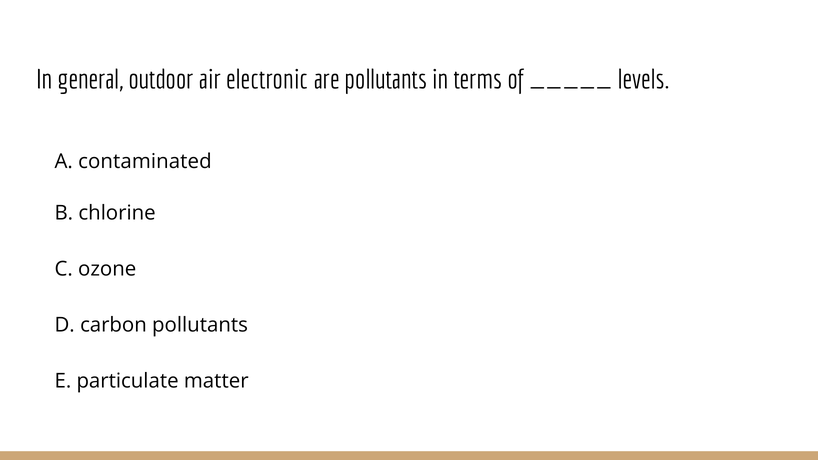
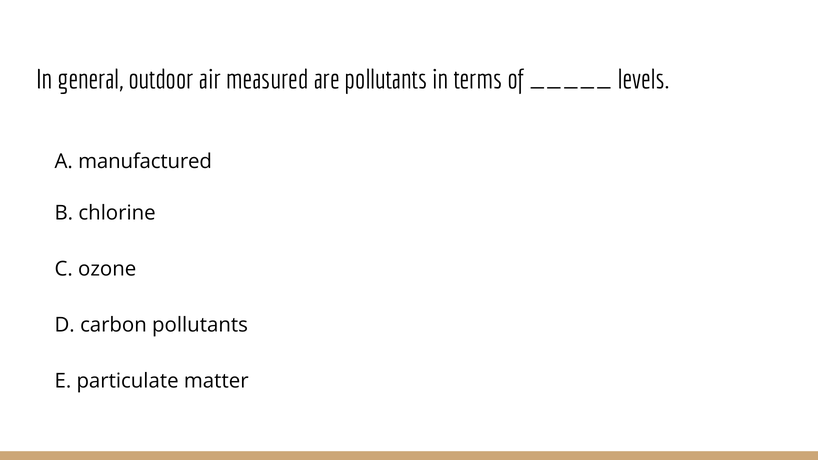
electronic: electronic -> measured
contaminated: contaminated -> manufactured
